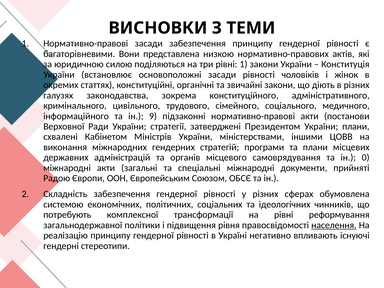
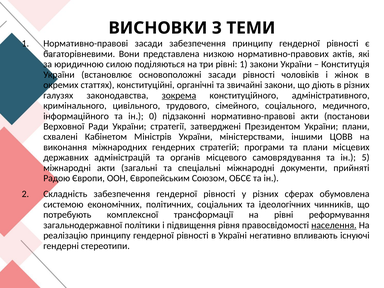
зокрема underline: none -> present
9: 9 -> 0
0: 0 -> 5
